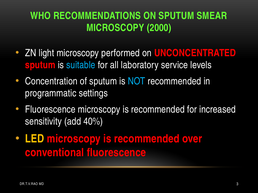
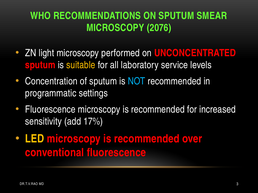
2000: 2000 -> 2076
suitable colour: light blue -> yellow
40%: 40% -> 17%
